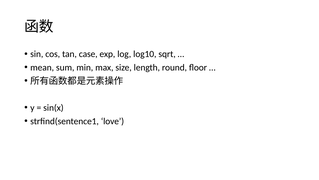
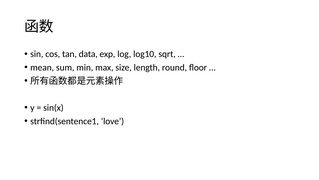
case: case -> data
